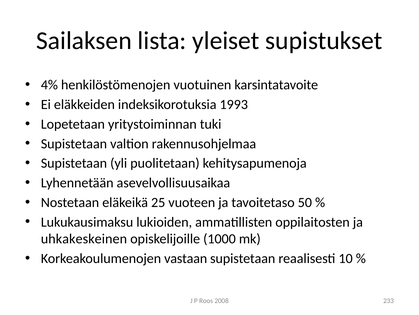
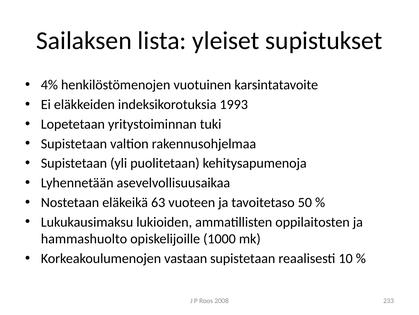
25: 25 -> 63
uhkakeskeinen: uhkakeskeinen -> hammashuolto
